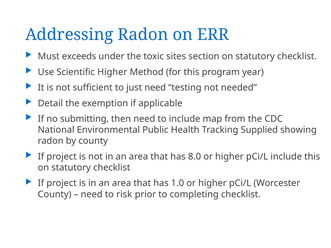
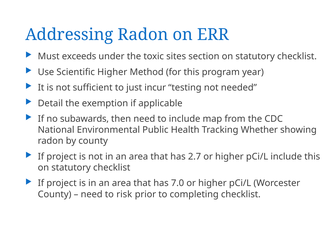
just need: need -> incur
submitting: submitting -> subawards
Supplied: Supplied -> Whether
8.0: 8.0 -> 2.7
1.0: 1.0 -> 7.0
